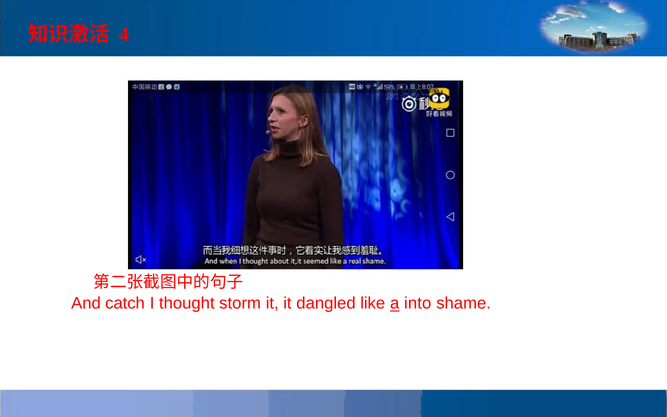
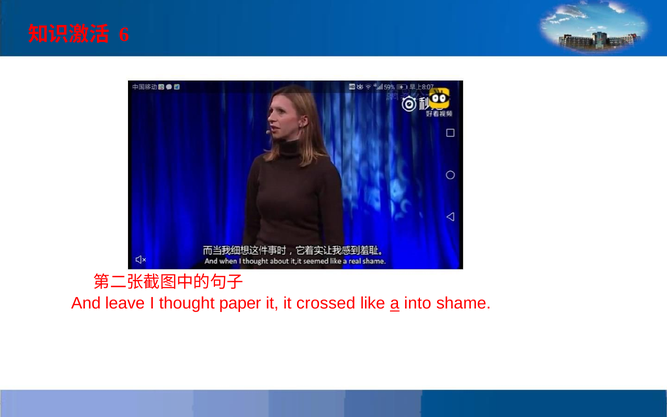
4: 4 -> 6
catch: catch -> leave
storm: storm -> paper
dangled: dangled -> crossed
